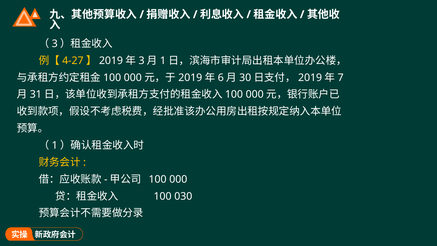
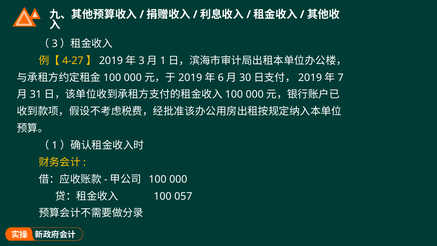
030: 030 -> 057
